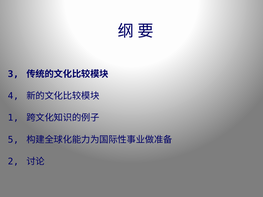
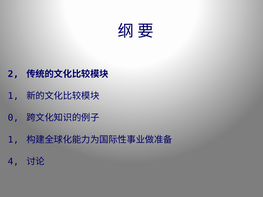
3: 3 -> 2
4 at (13, 96): 4 -> 1
1: 1 -> 0
5 at (13, 140): 5 -> 1
2: 2 -> 4
